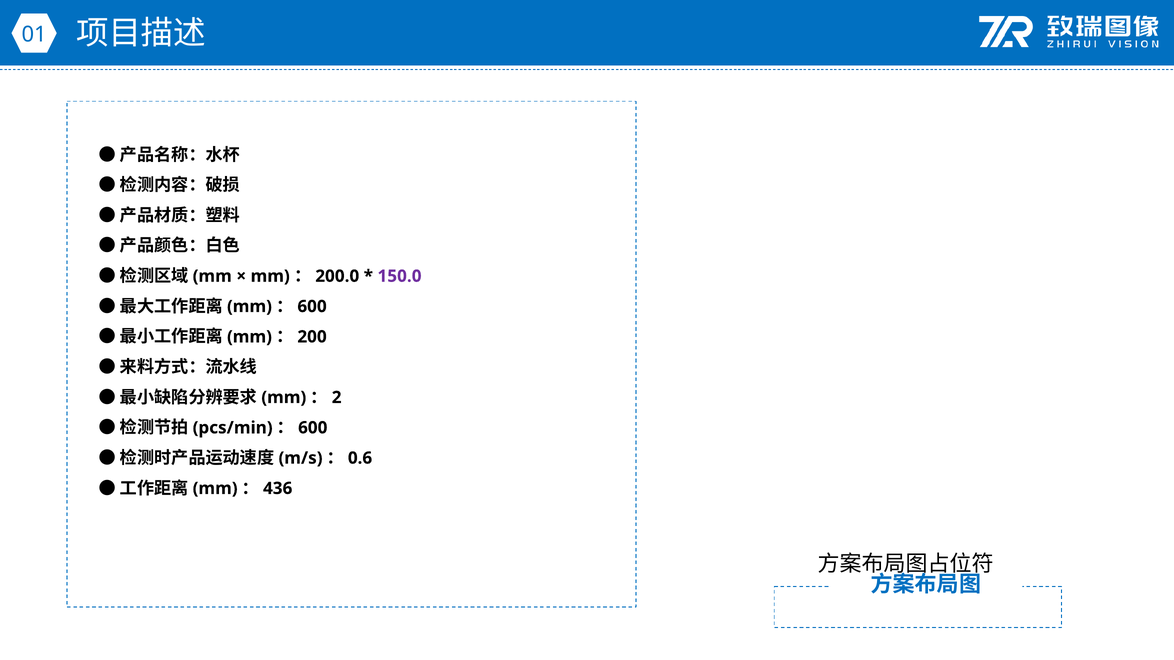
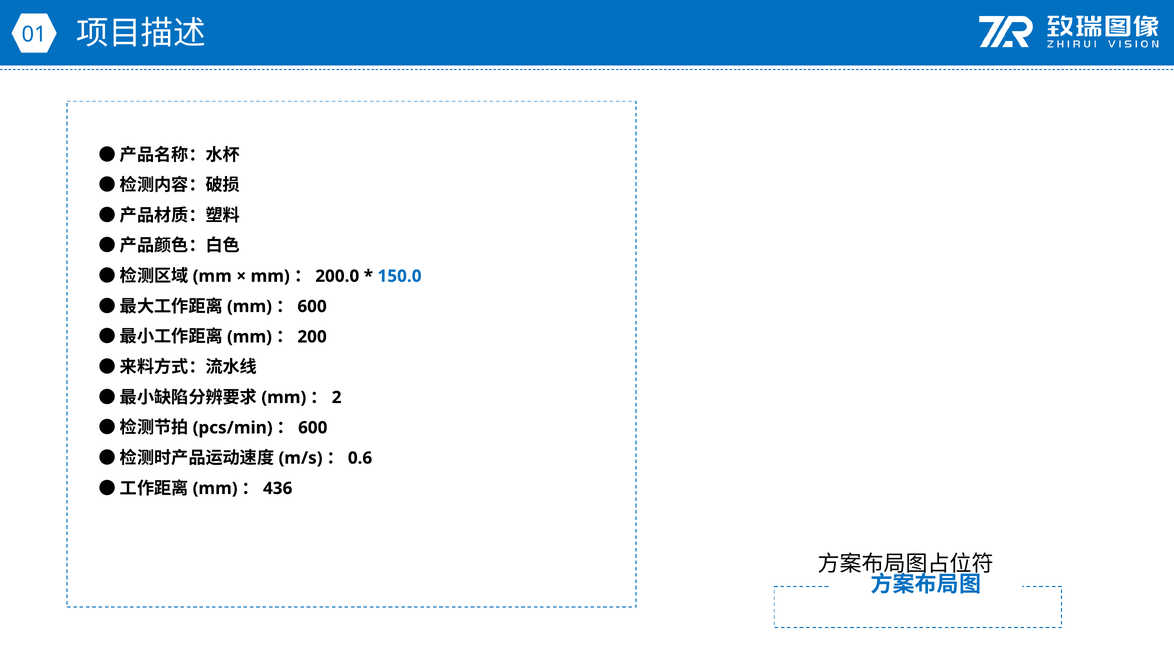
150.0 colour: purple -> blue
